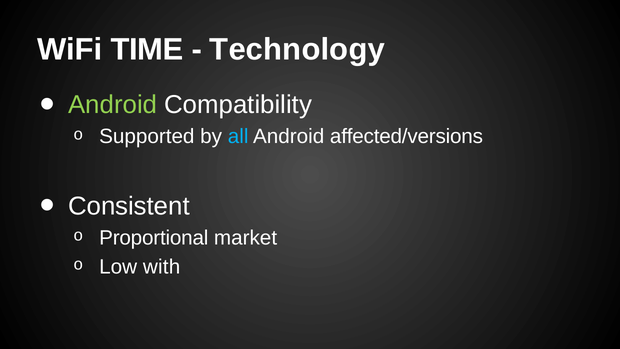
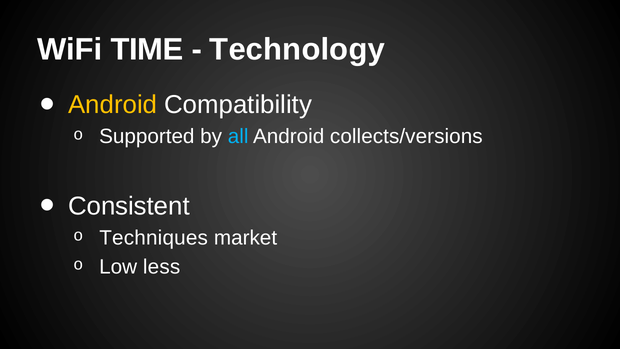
Android at (113, 105) colour: light green -> yellow
affected/versions: affected/versions -> collects/versions
Proportional: Proportional -> Techniques
with: with -> less
